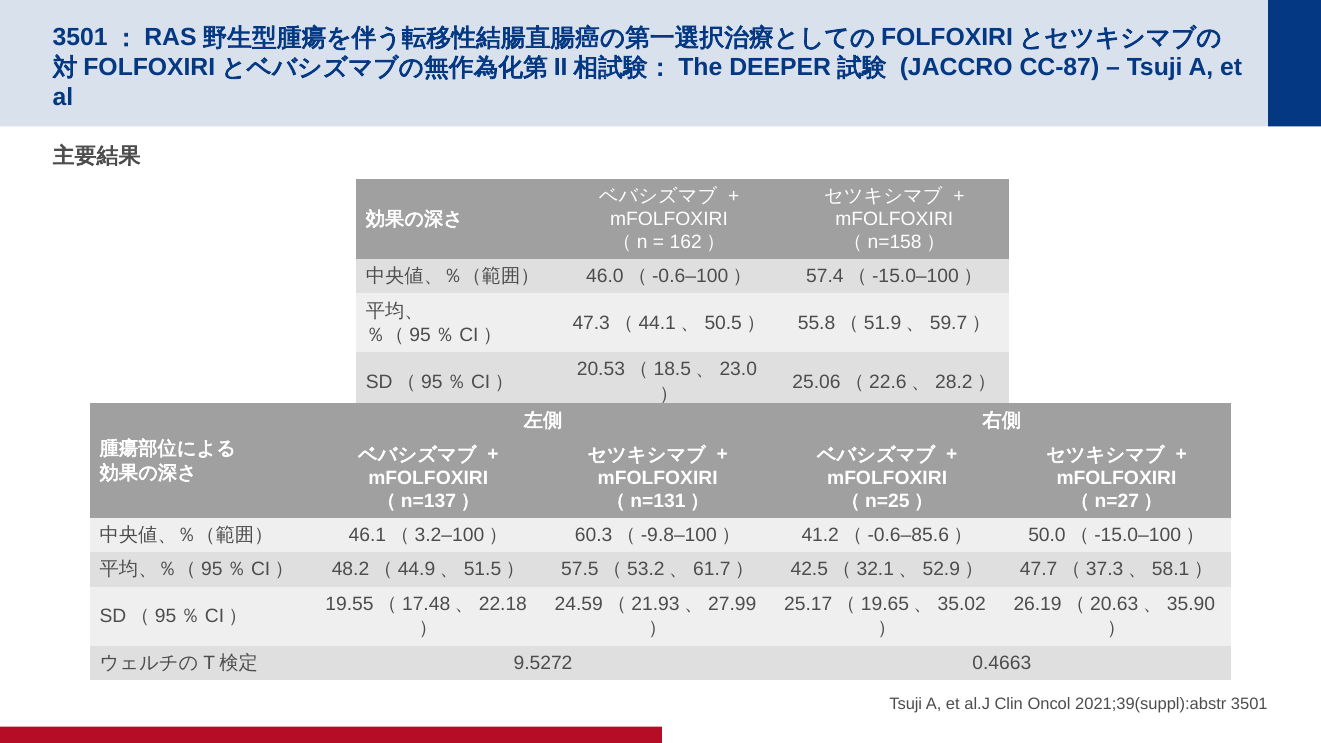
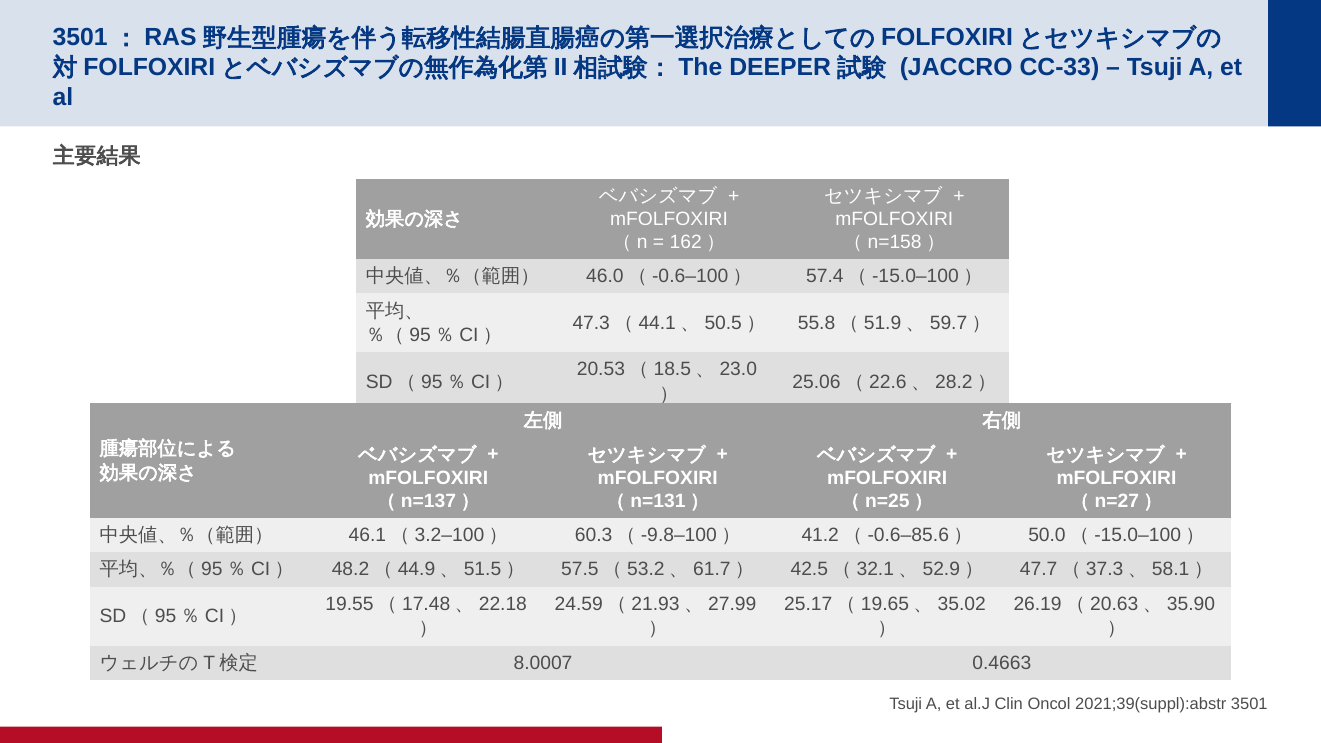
CC-87: CC-87 -> CC-33
9.5272: 9.5272 -> 8.0007
